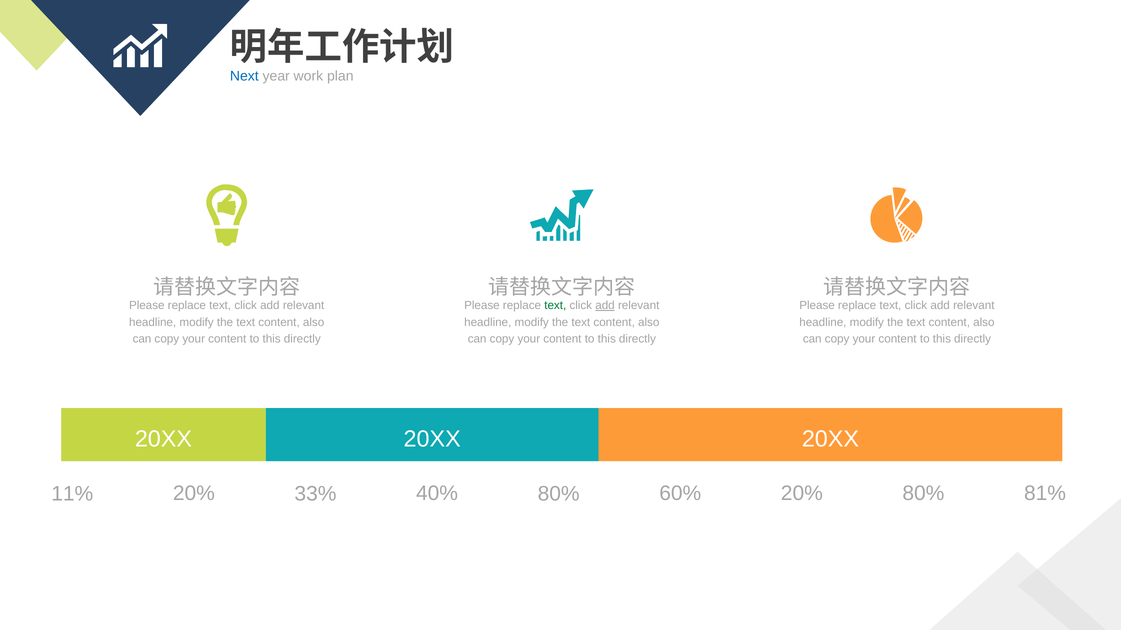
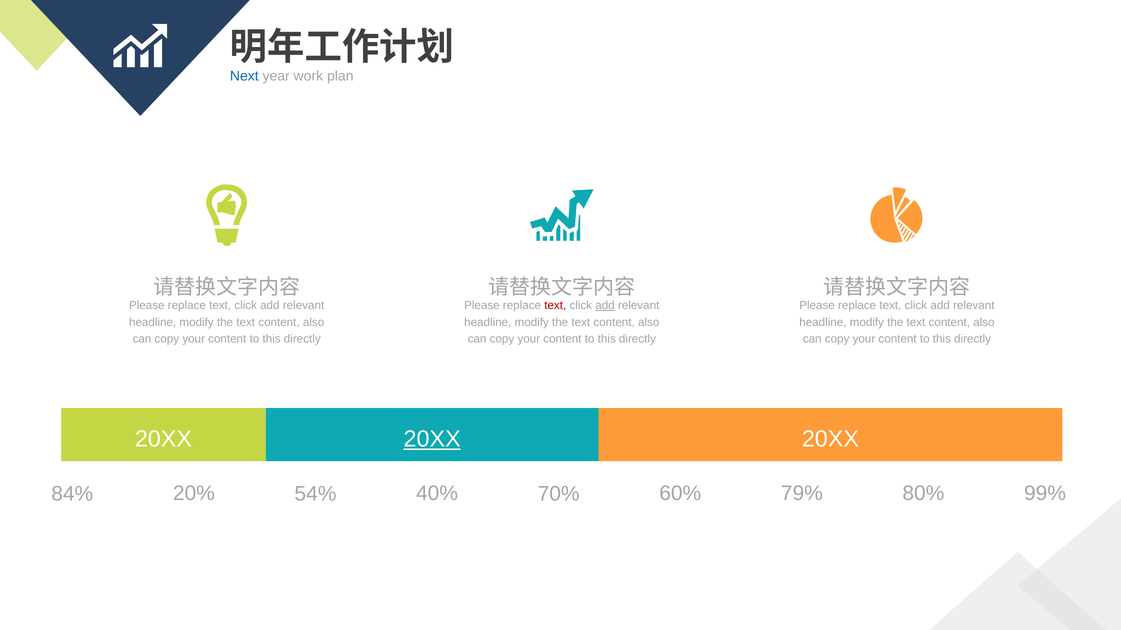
text at (555, 306) colour: green -> red
20XX at (432, 439) underline: none -> present
11%: 11% -> 84%
33%: 33% -> 54%
40% 80%: 80% -> 70%
60% 20%: 20% -> 79%
81%: 81% -> 99%
